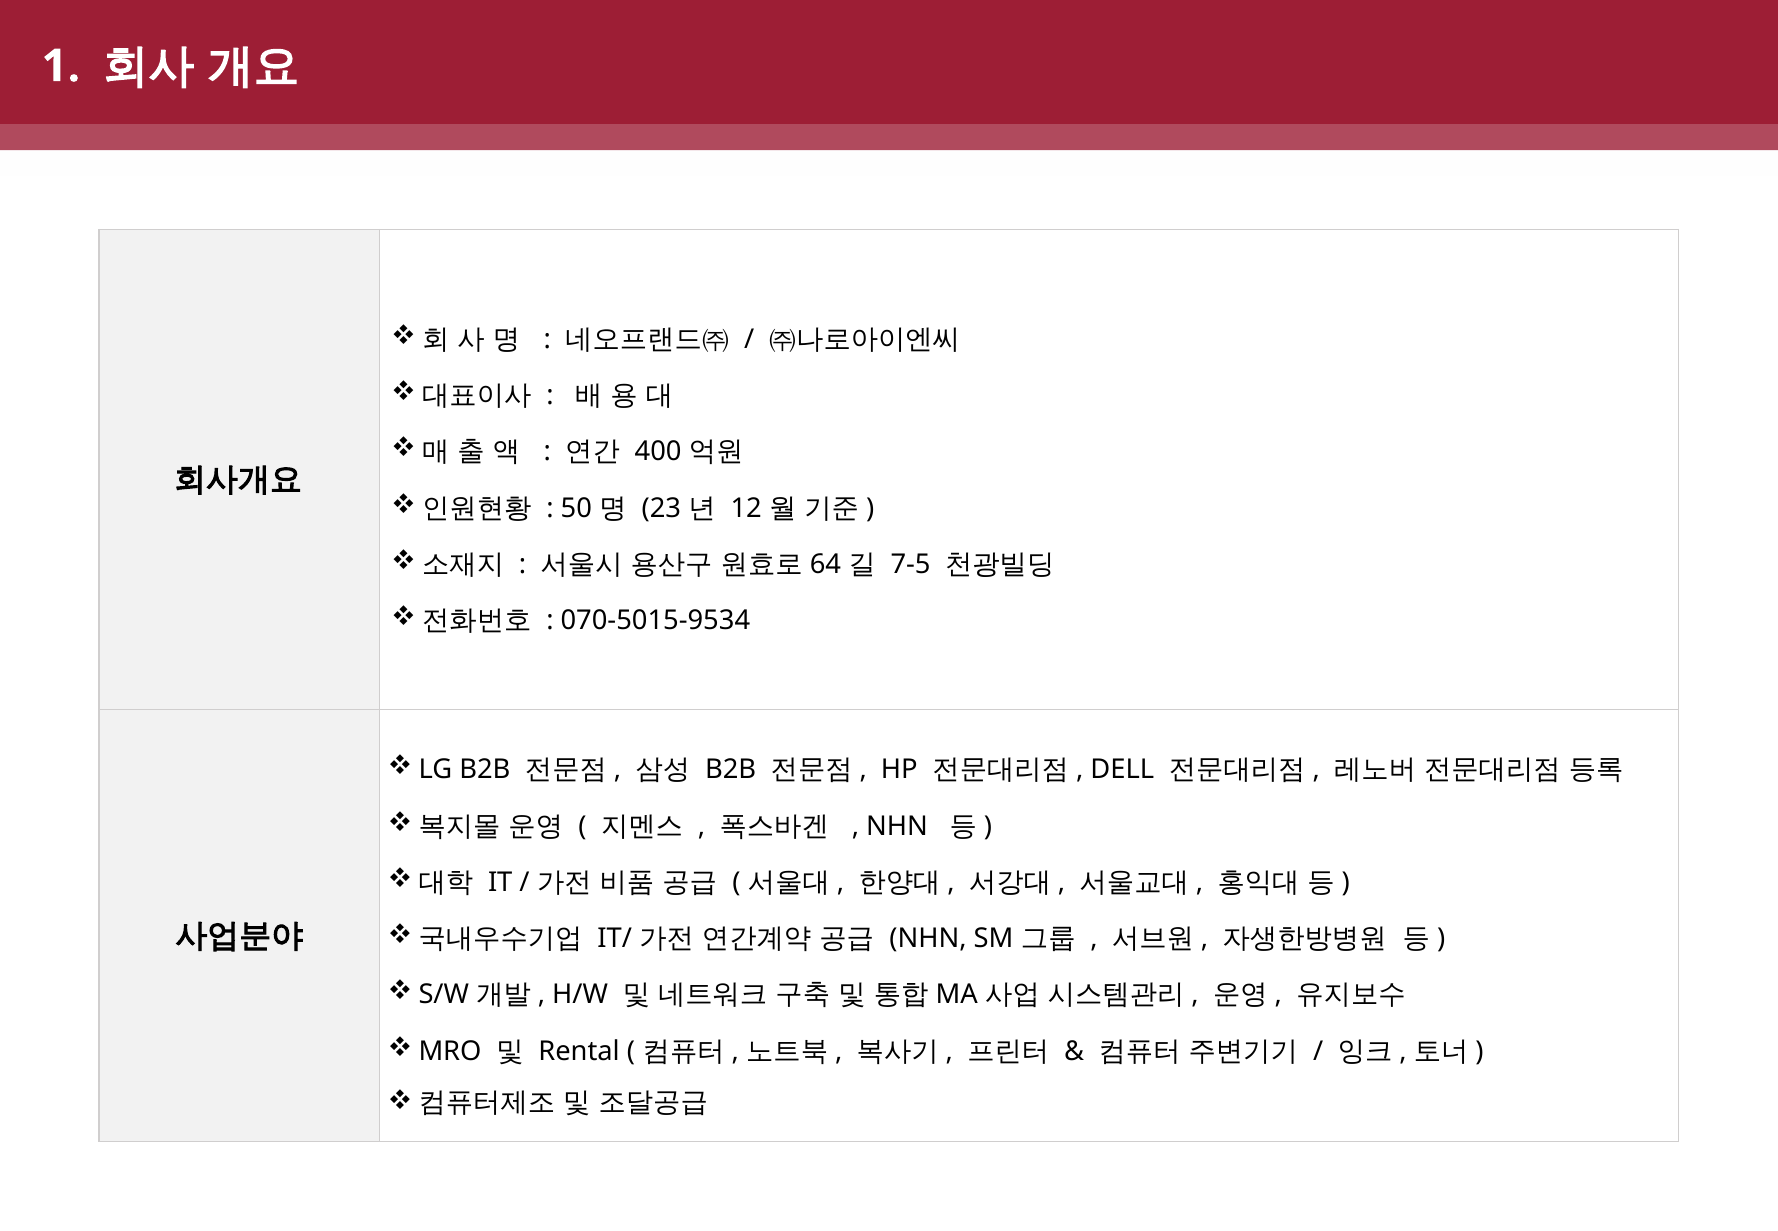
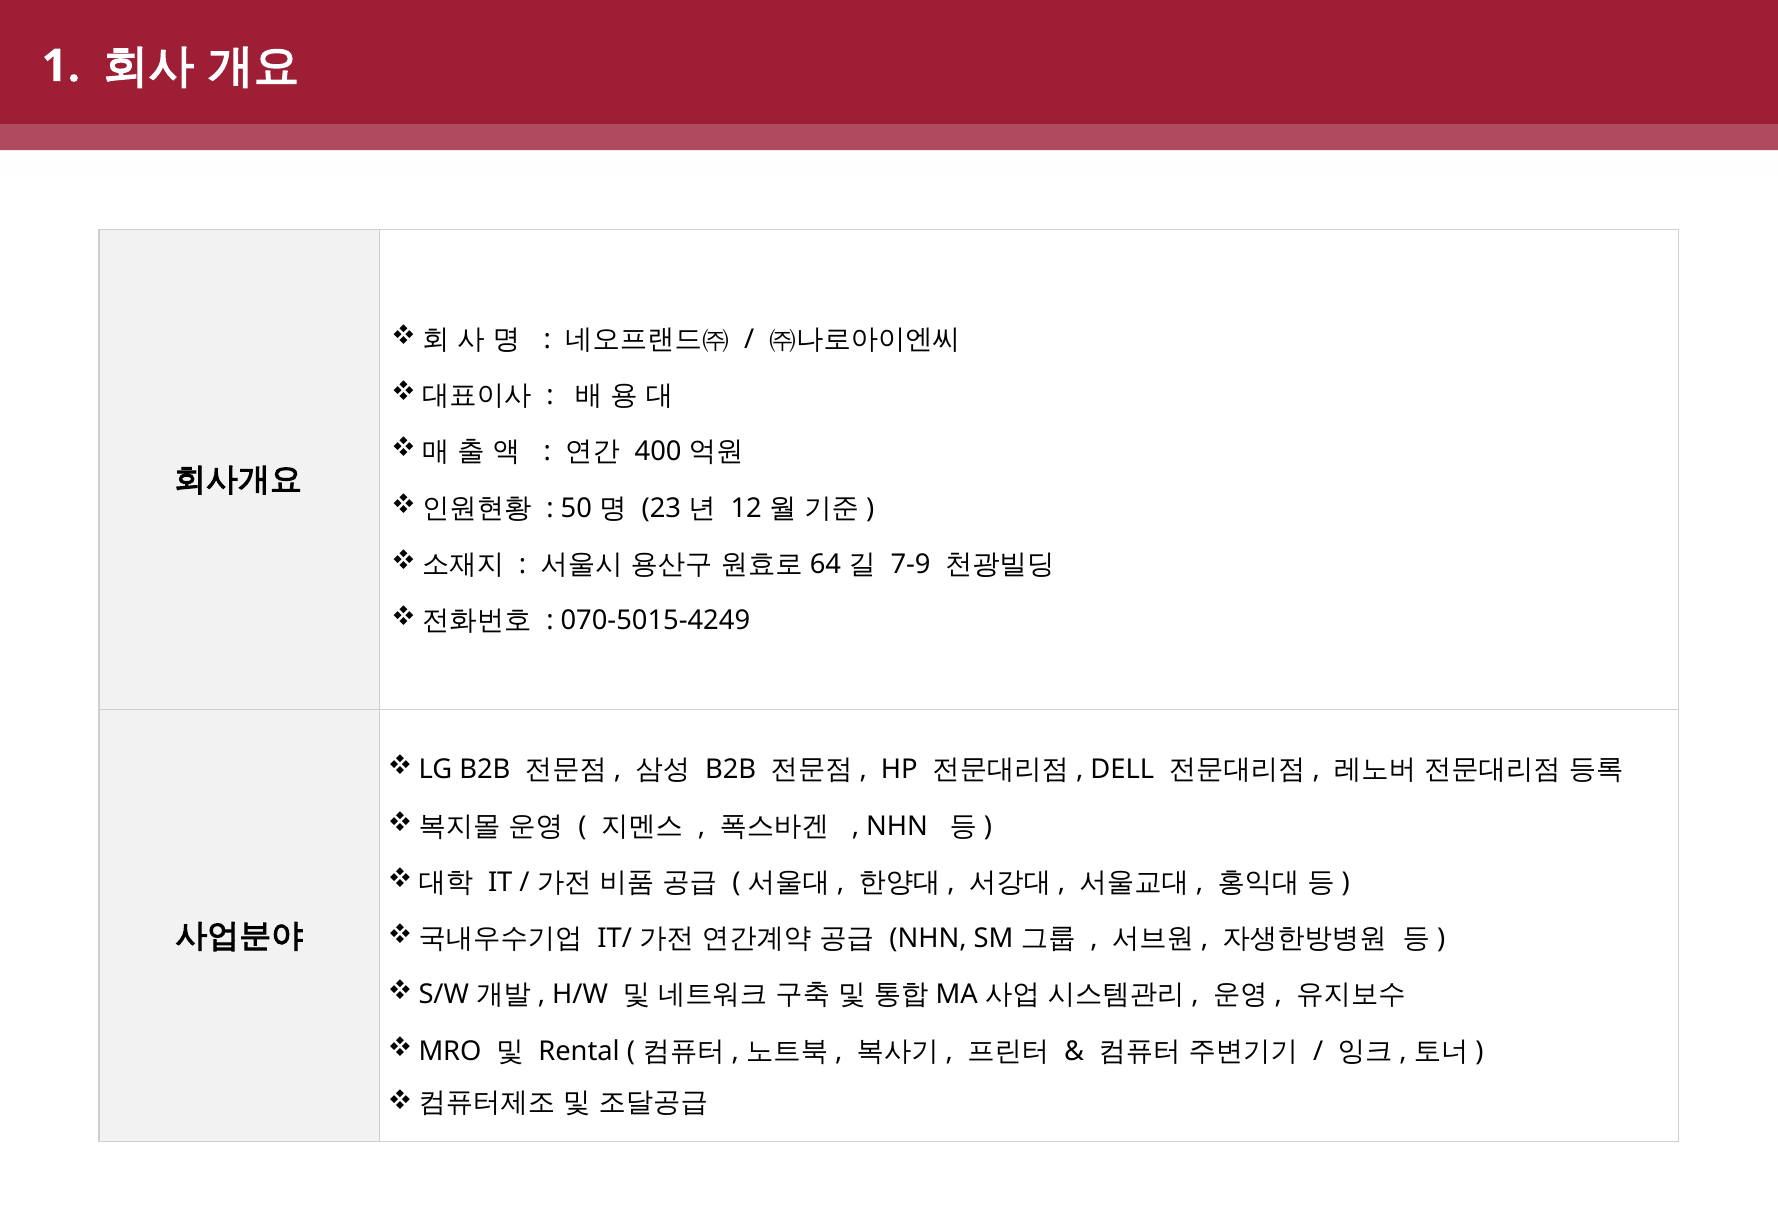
7-5: 7-5 -> 7-9
070-5015-9534: 070-5015-9534 -> 070-5015-4249
